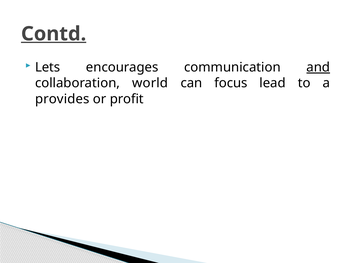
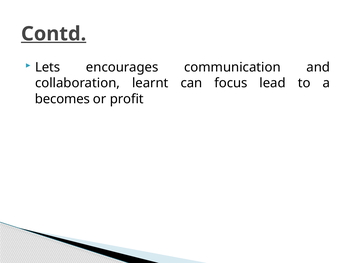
and underline: present -> none
world: world -> learnt
provides: provides -> becomes
